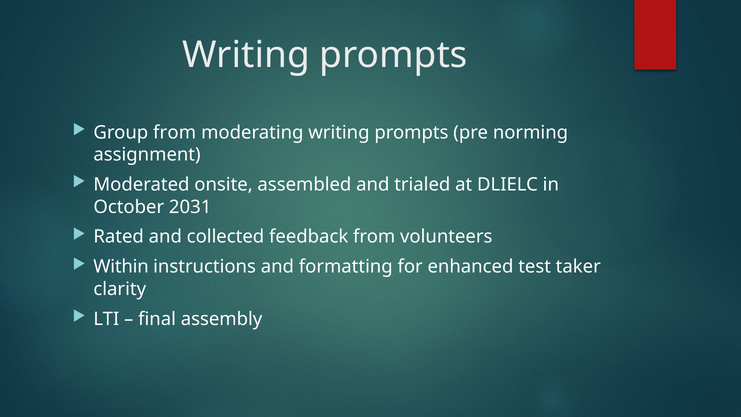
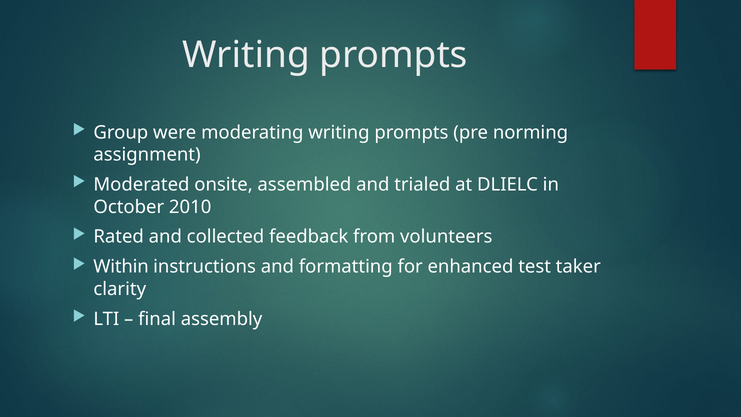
Group from: from -> were
2031: 2031 -> 2010
